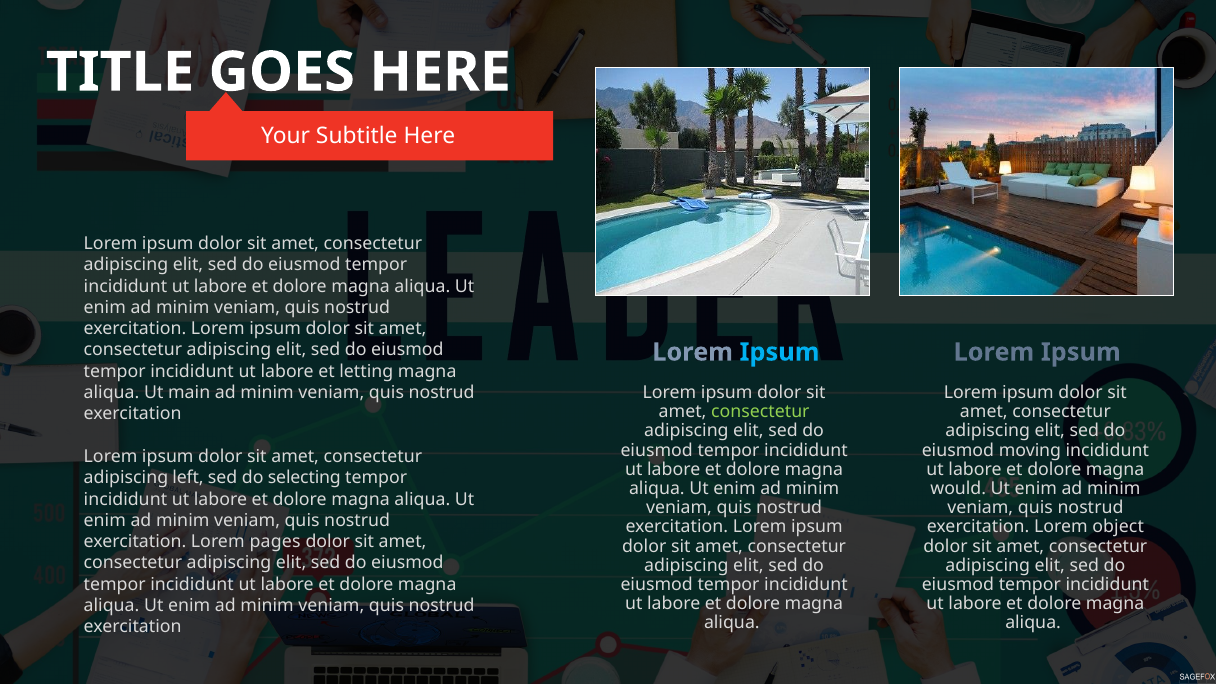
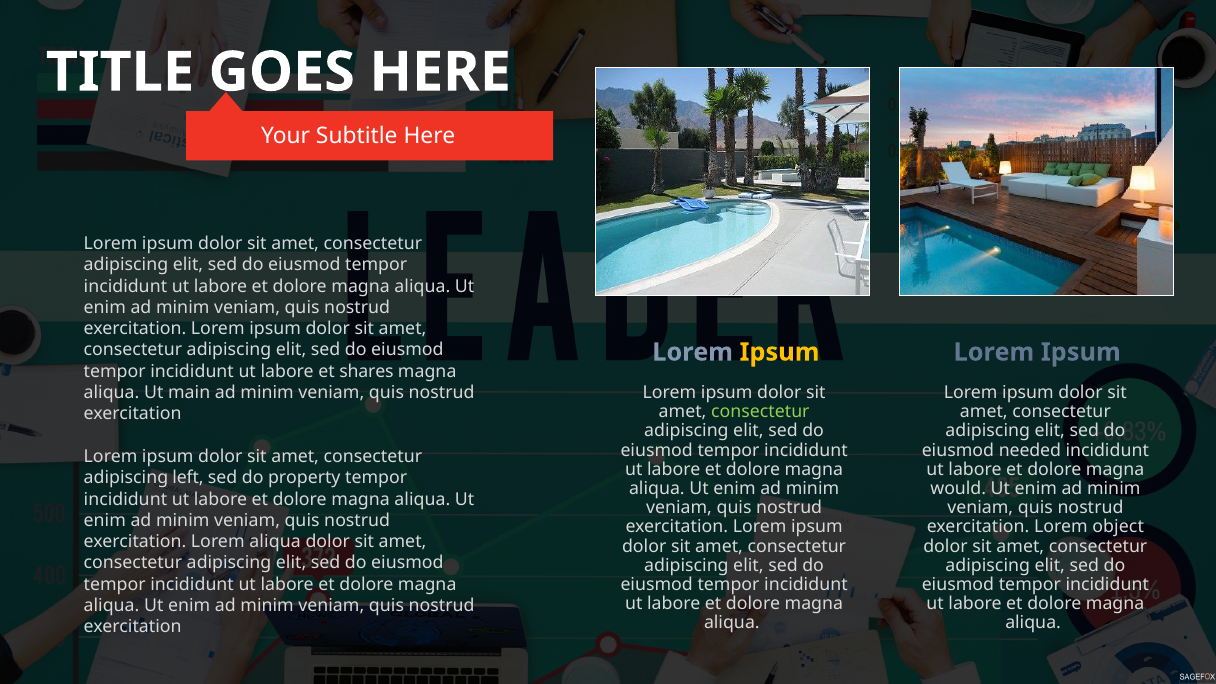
Ipsum at (779, 352) colour: light blue -> yellow
letting: letting -> shares
moving: moving -> needed
selecting: selecting -> property
Lorem pages: pages -> aliqua
